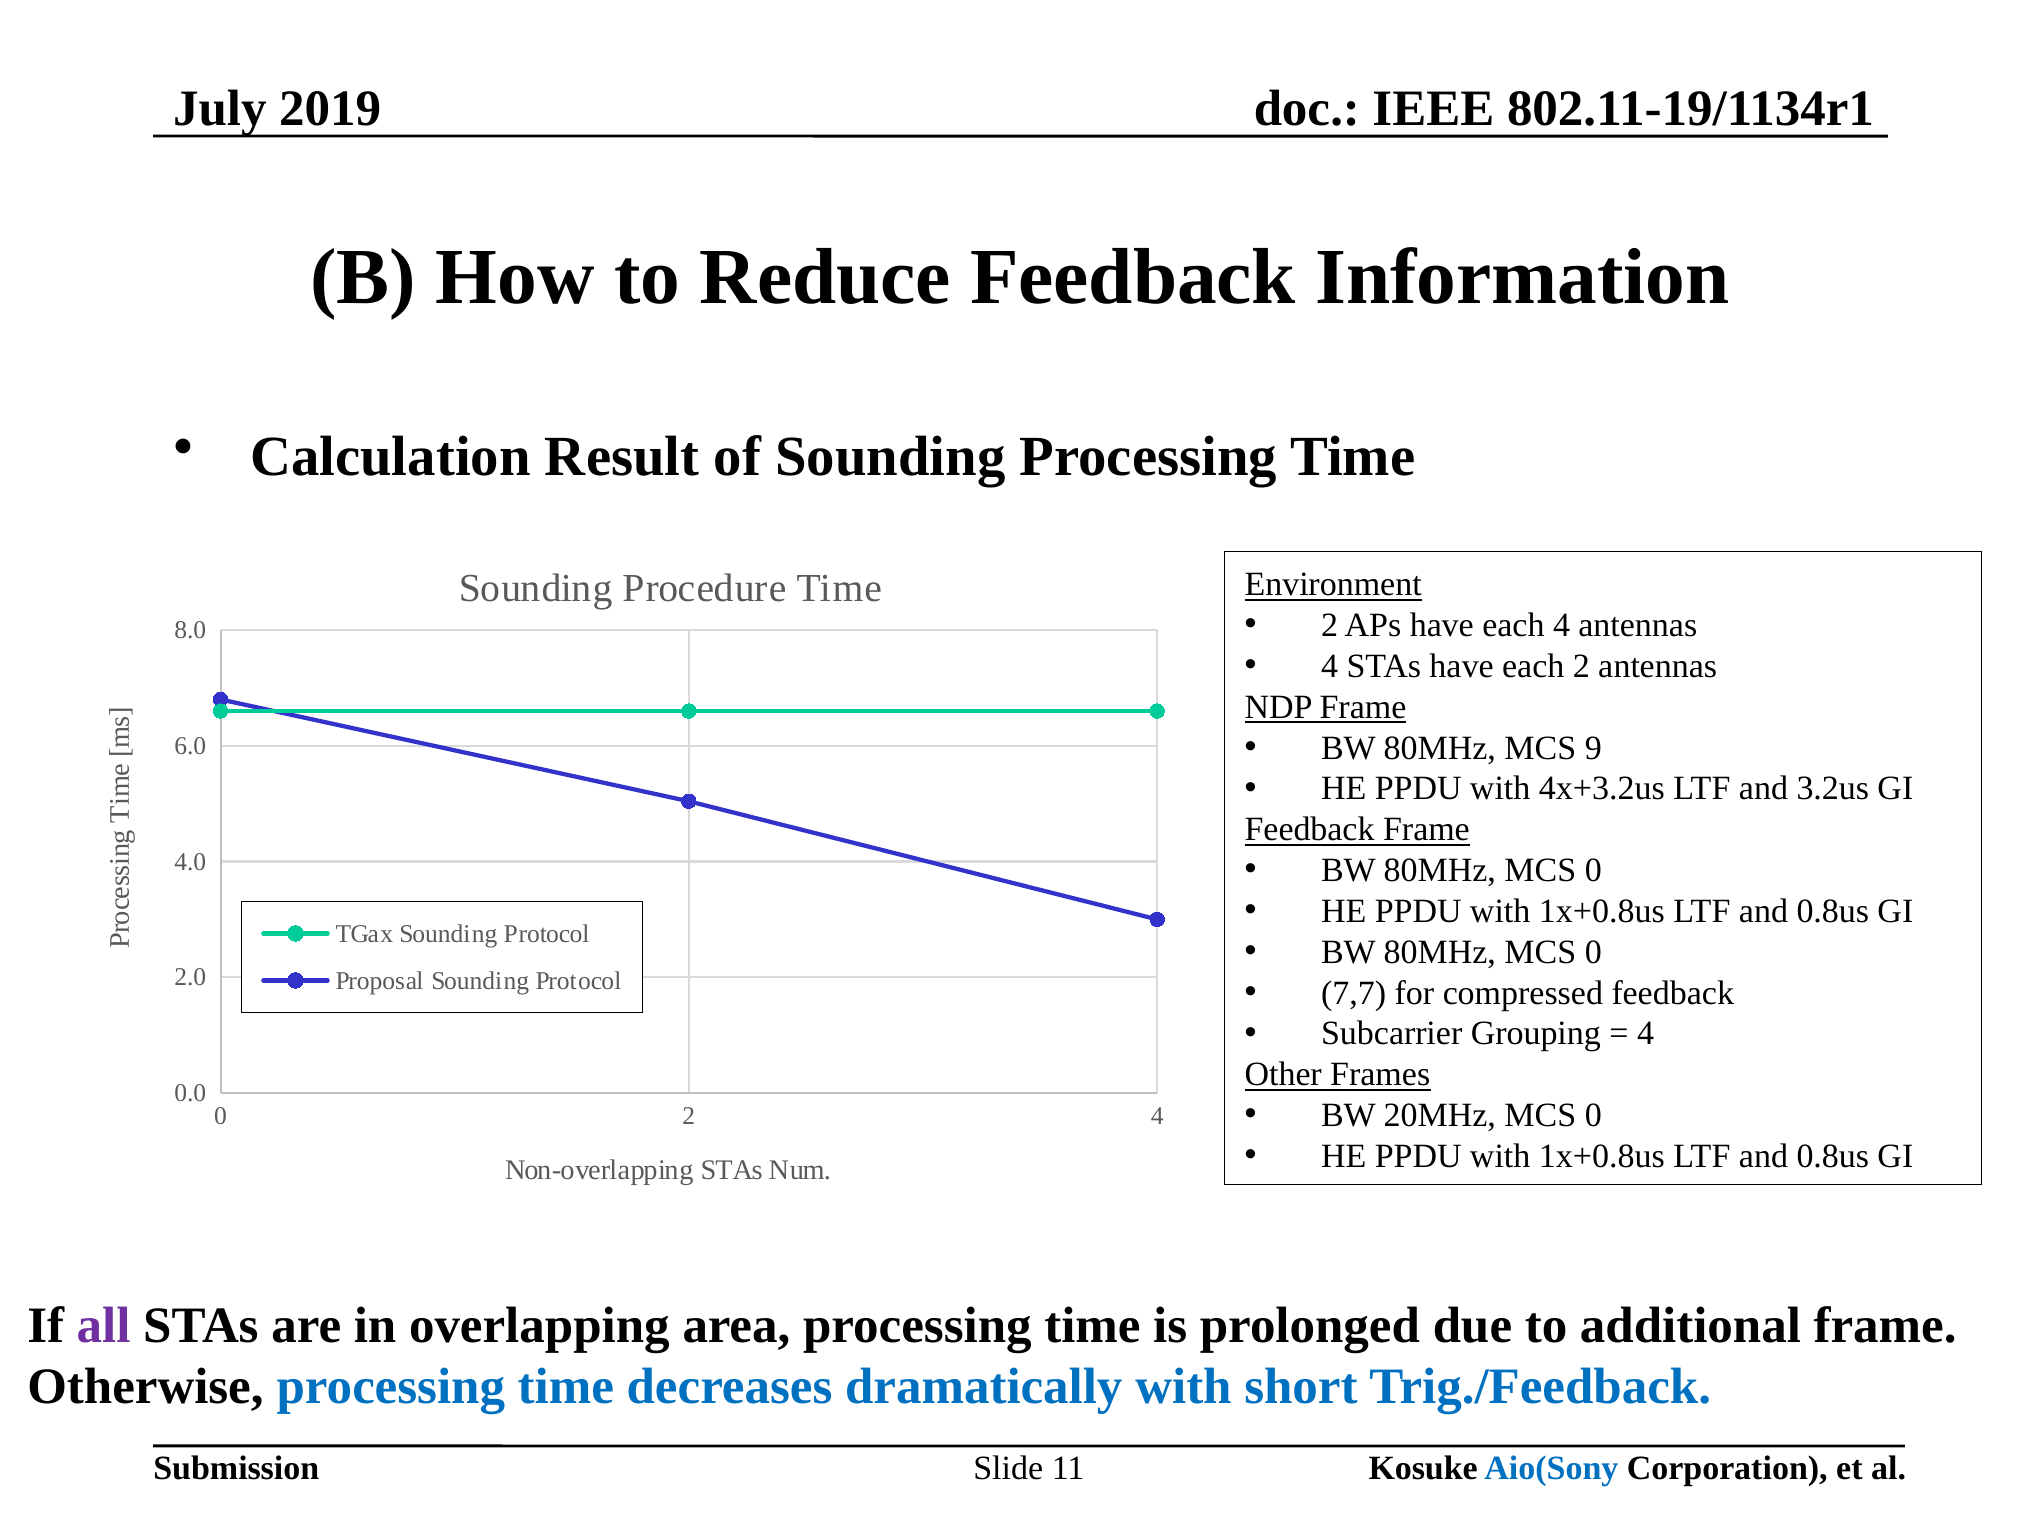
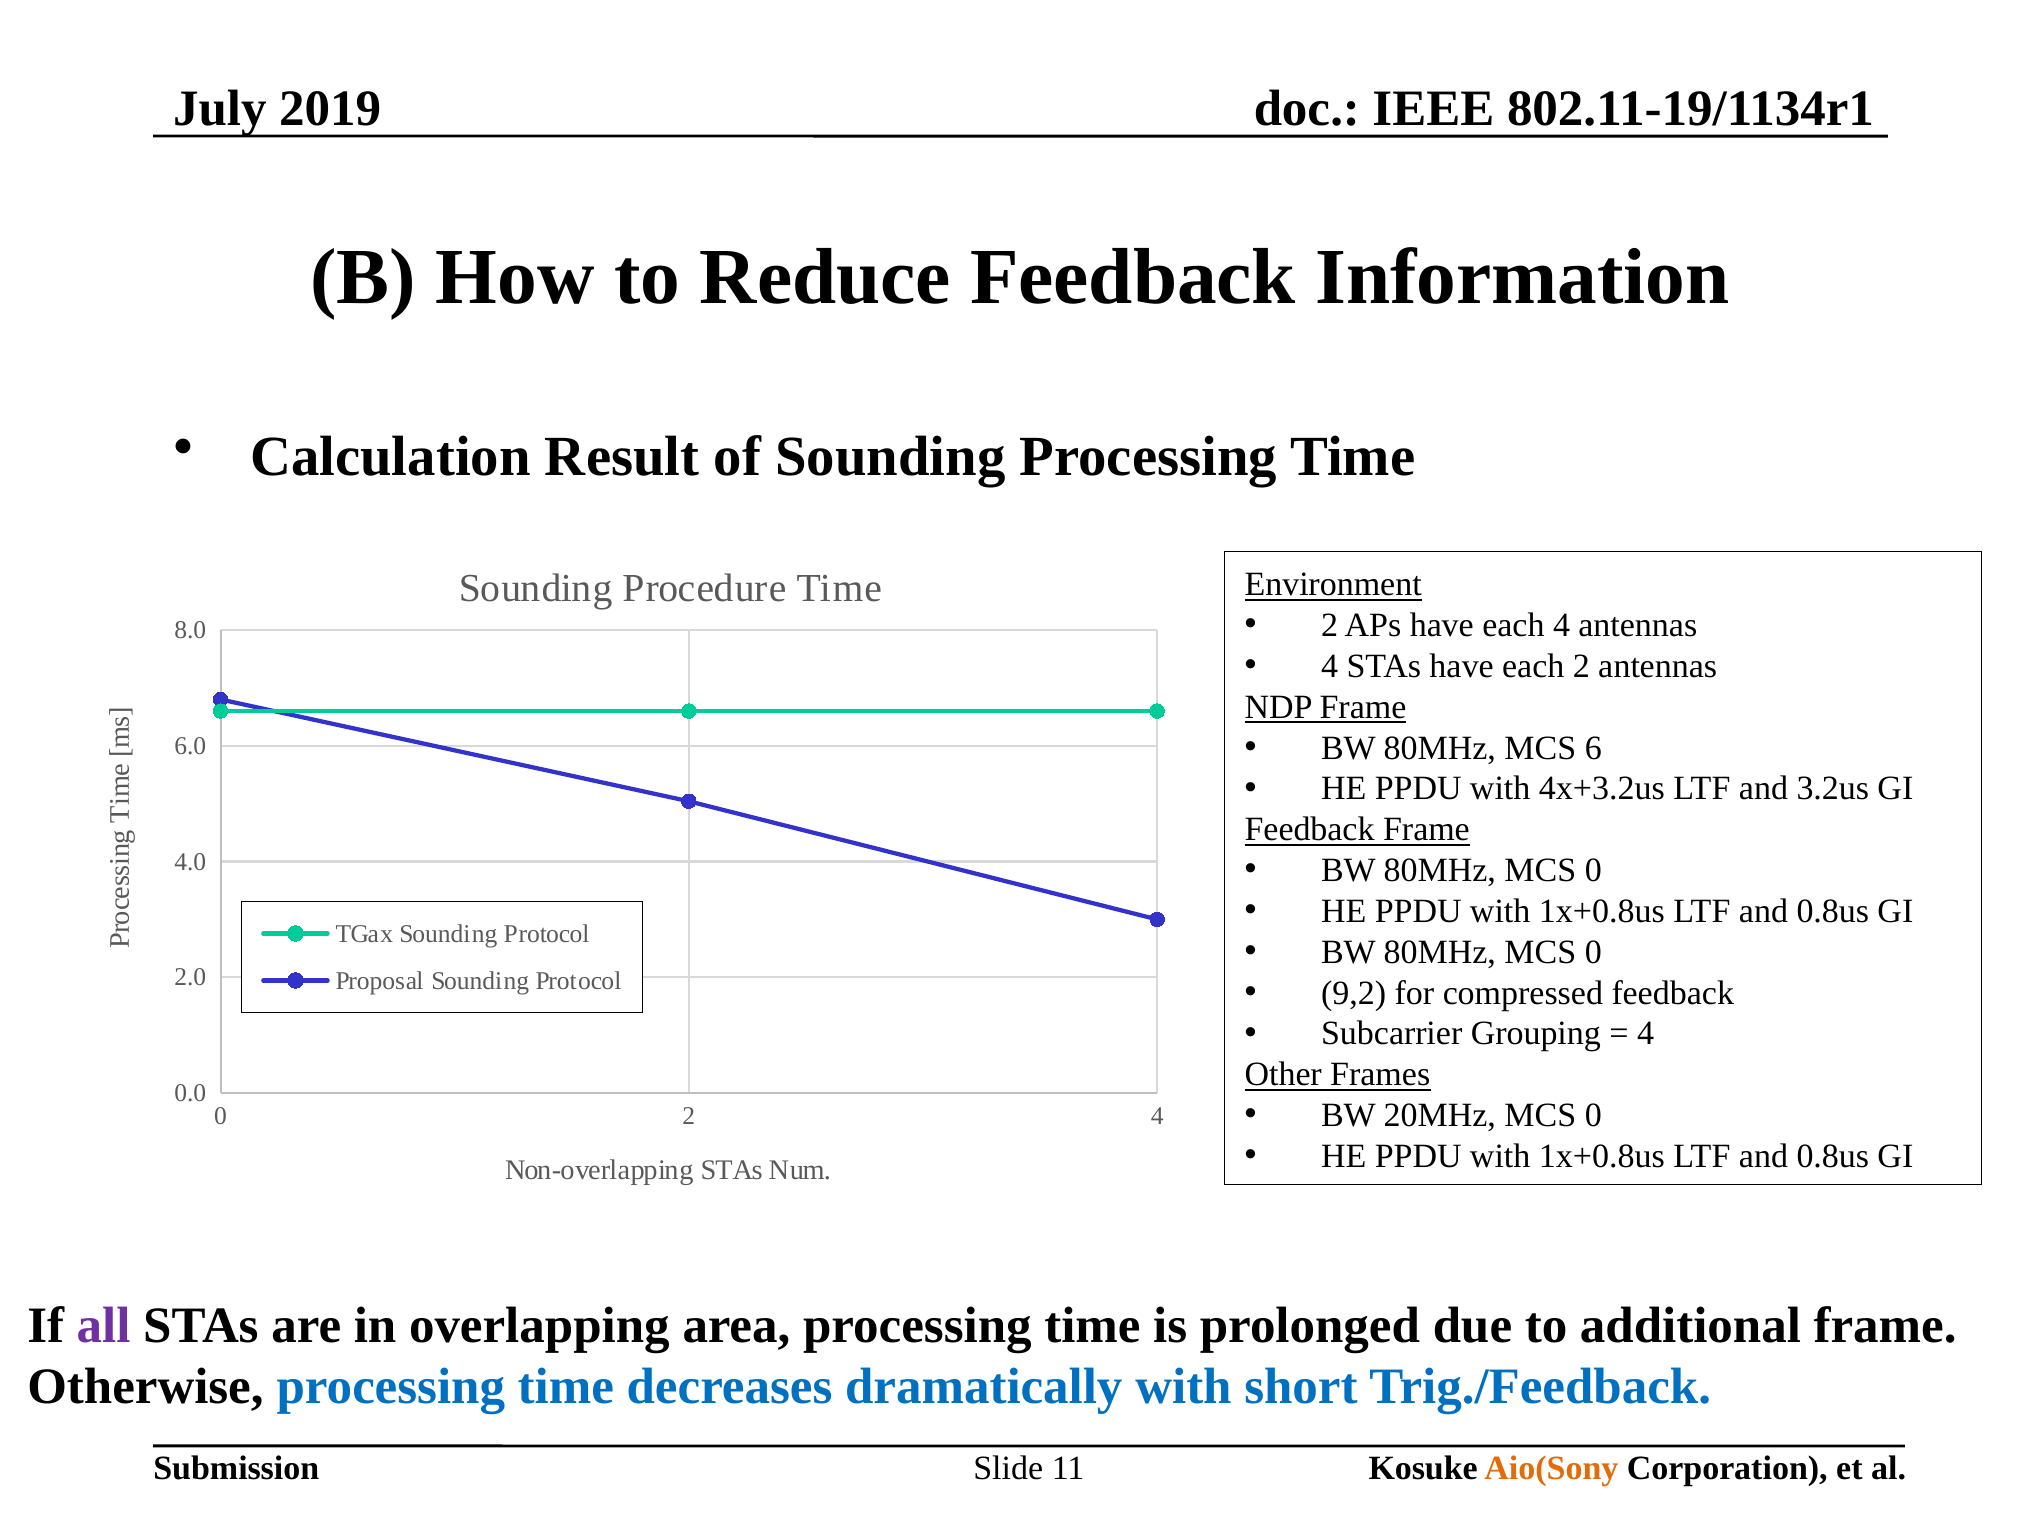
9: 9 -> 6
7,7: 7,7 -> 9,2
Aio(Sony colour: blue -> orange
